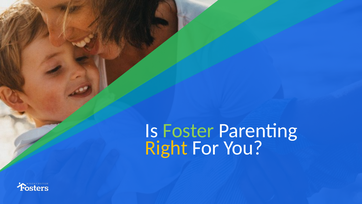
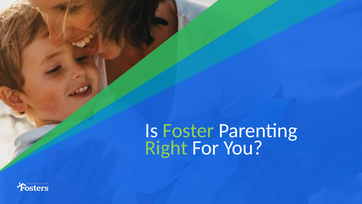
Right colour: yellow -> light green
